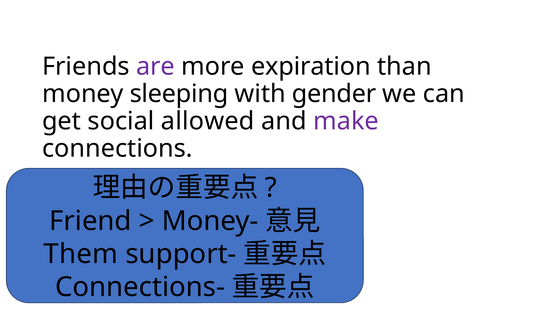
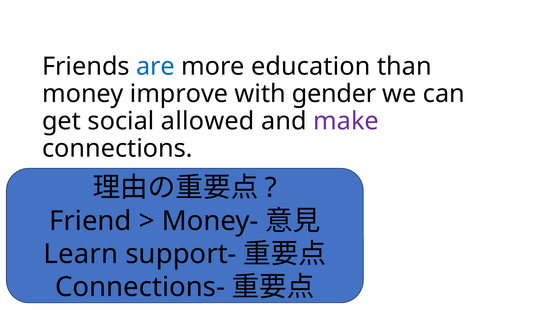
are colour: purple -> blue
expiration: expiration -> education
sleeping: sleeping -> improve
Them: Them -> Learn
